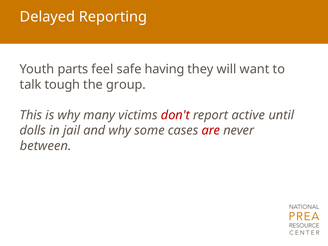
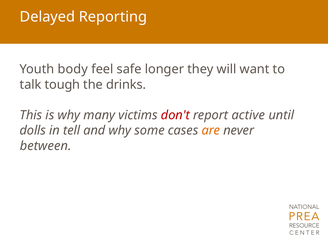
parts: parts -> body
having: having -> longer
group: group -> drinks
jail: jail -> tell
are colour: red -> orange
